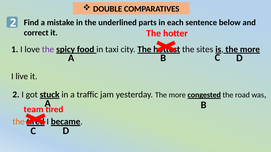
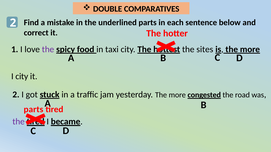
I live: live -> city
team at (33, 110): team -> parts
the at (19, 122) colour: orange -> purple
